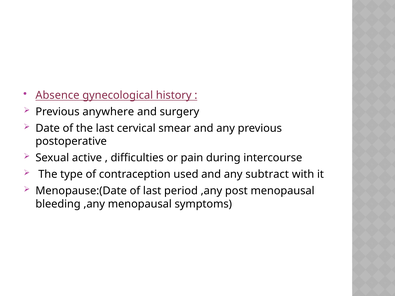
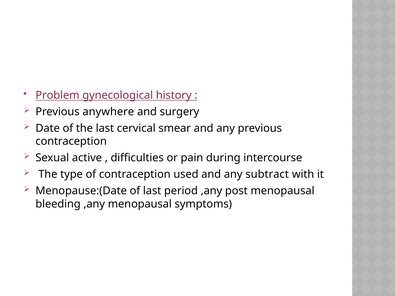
Absence: Absence -> Problem
postoperative at (71, 141): postoperative -> contraception
